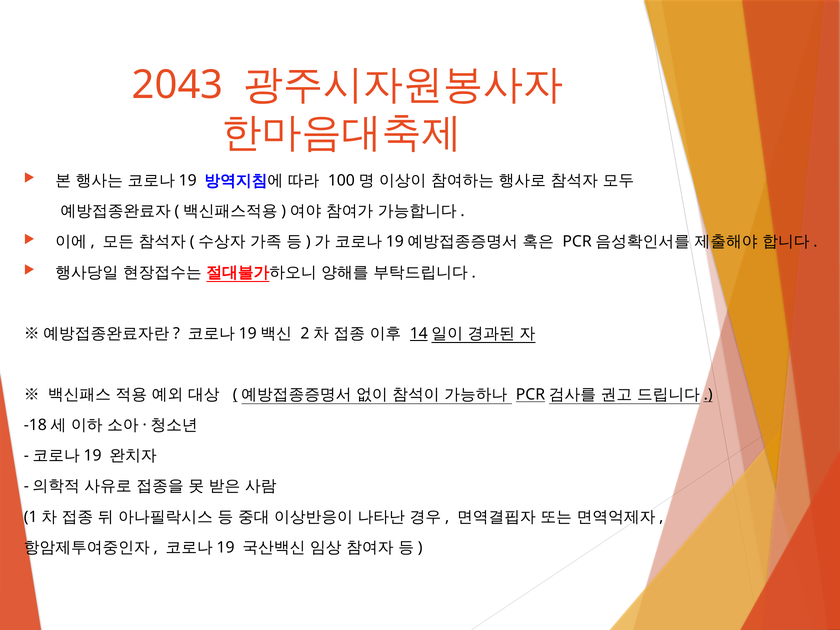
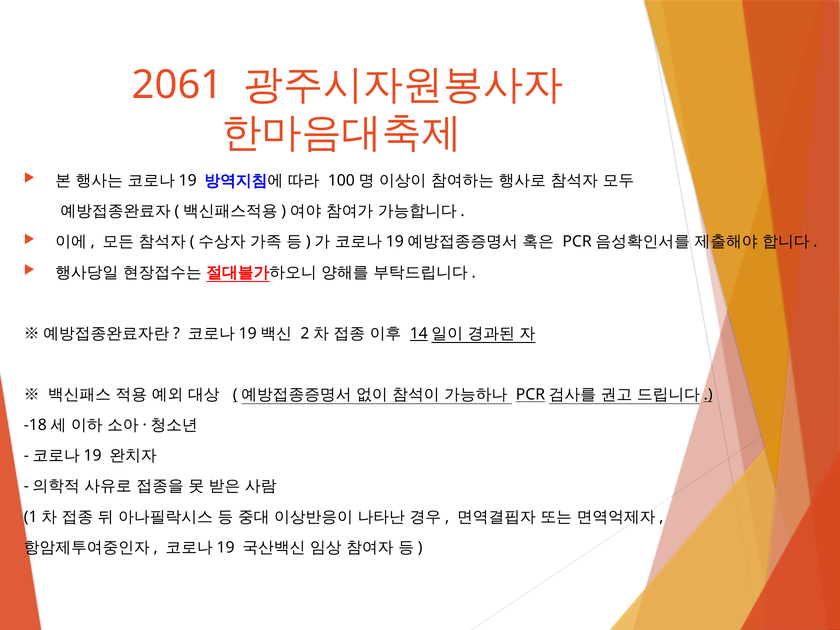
2043: 2043 -> 2061
